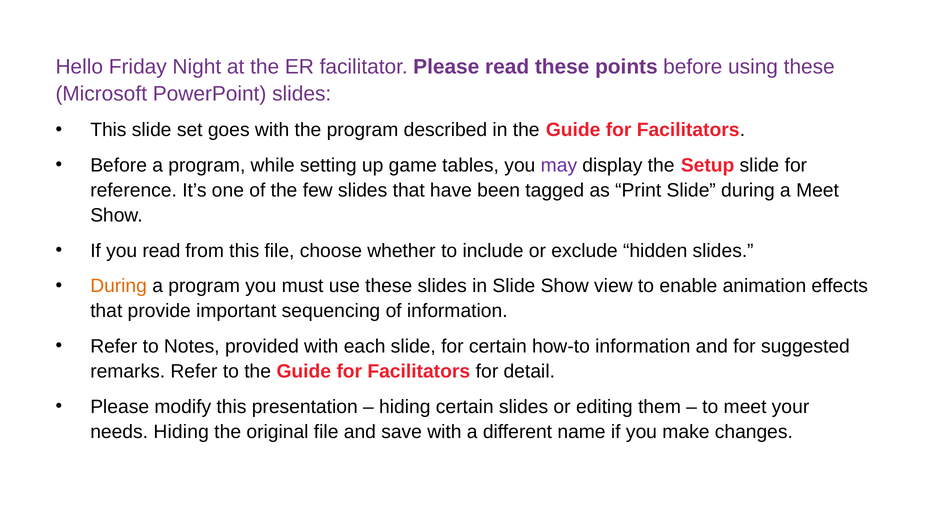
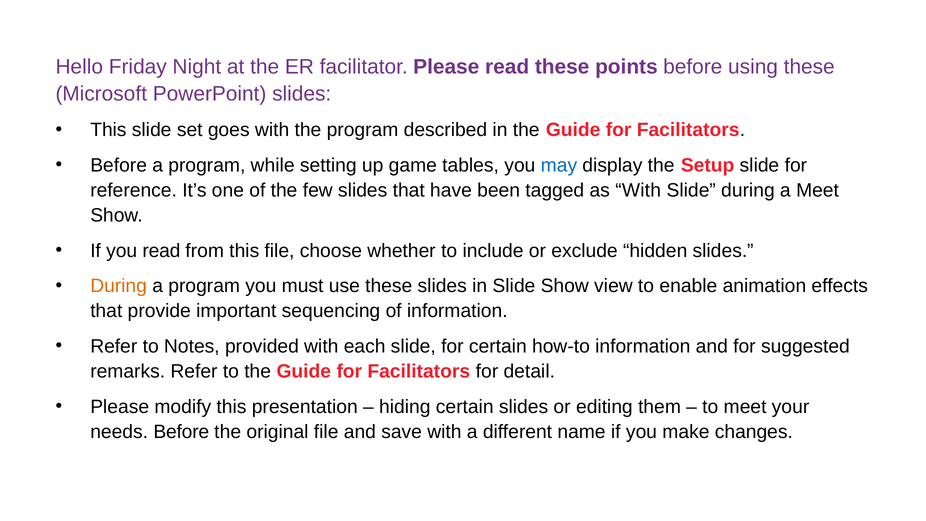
may colour: purple -> blue
as Print: Print -> With
needs Hiding: Hiding -> Before
